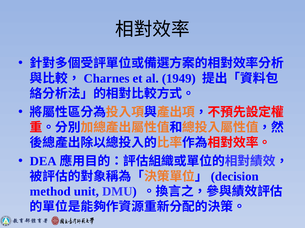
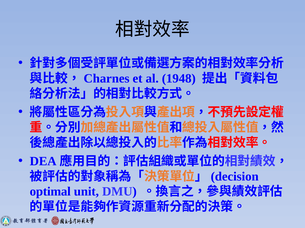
1949: 1949 -> 1948
method: method -> optimal
